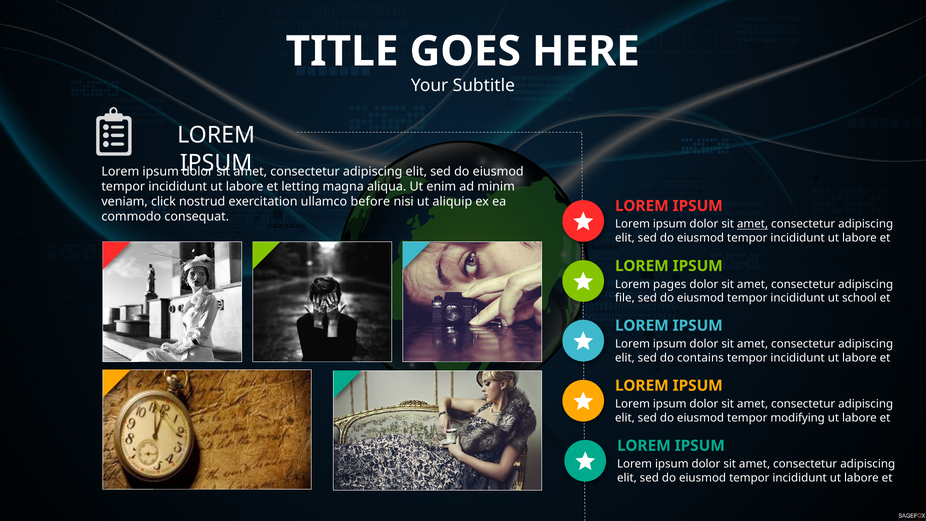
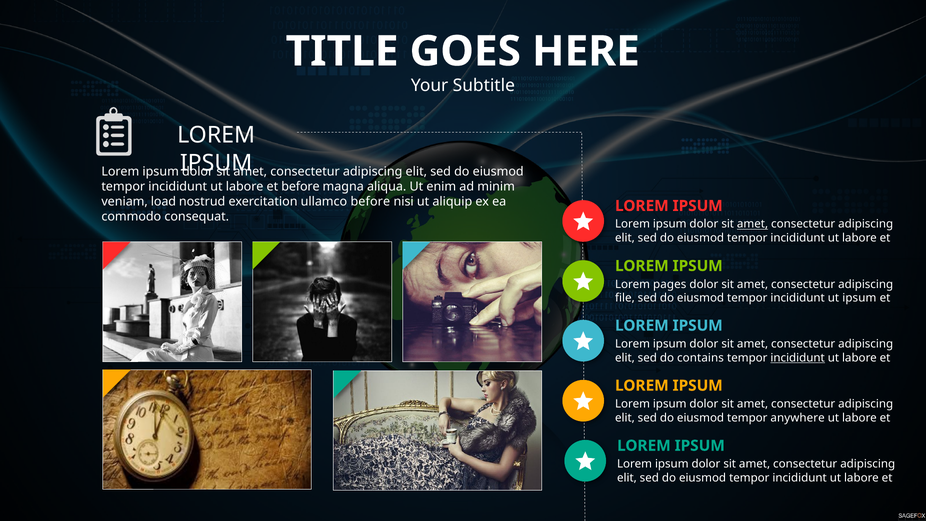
et letting: letting -> before
click: click -> load
ut school: school -> ipsum
incididunt at (798, 358) underline: none -> present
modifying: modifying -> anywhere
